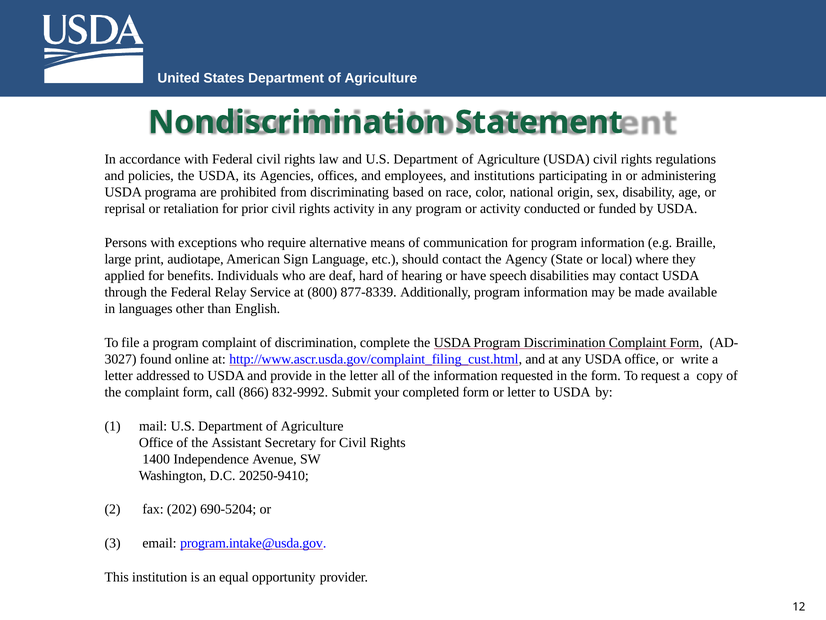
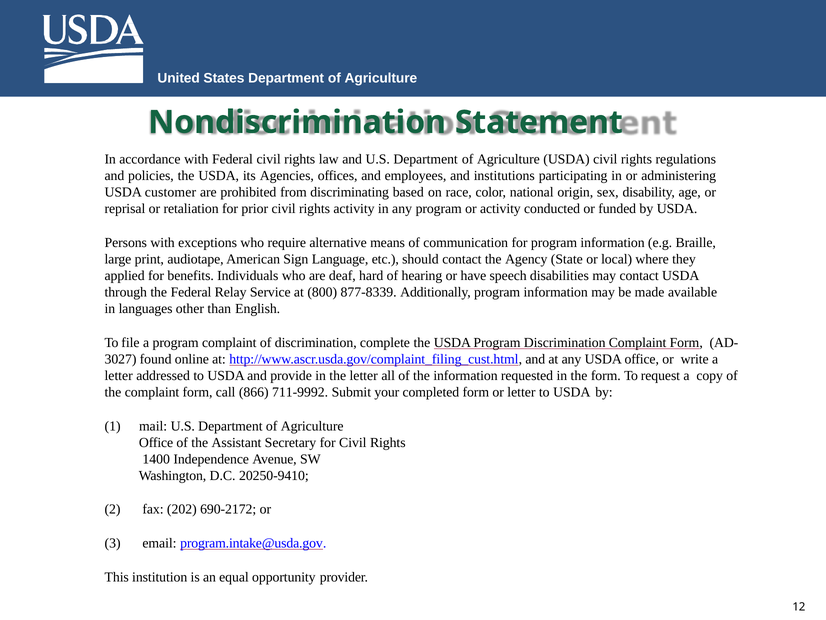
programa: programa -> customer
832-9992: 832-9992 -> 711-9992
690-5204: 690-5204 -> 690-2172
